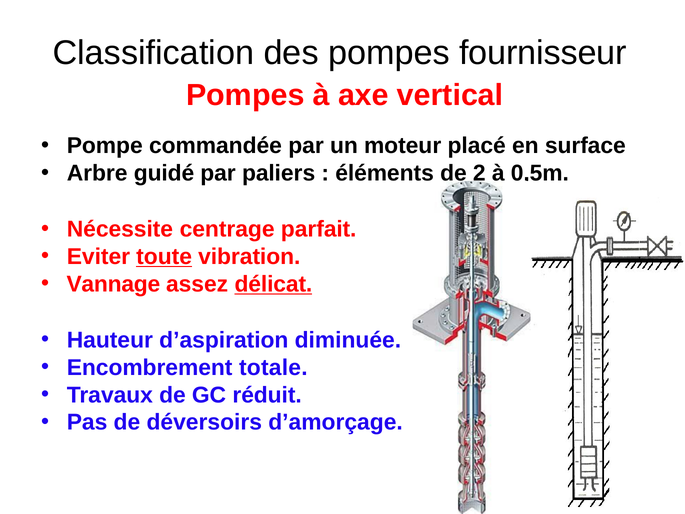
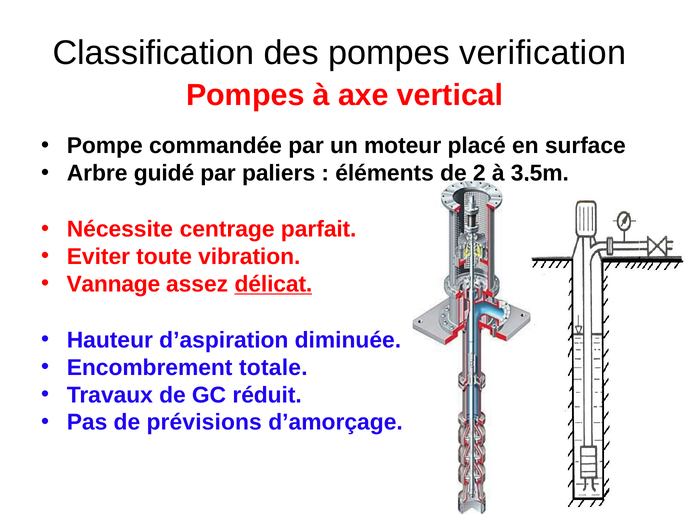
fournisseur: fournisseur -> verification
0,5m: 0,5m -> 3,5m
toute underline: present -> none
déversoirs: déversoirs -> prévisions
